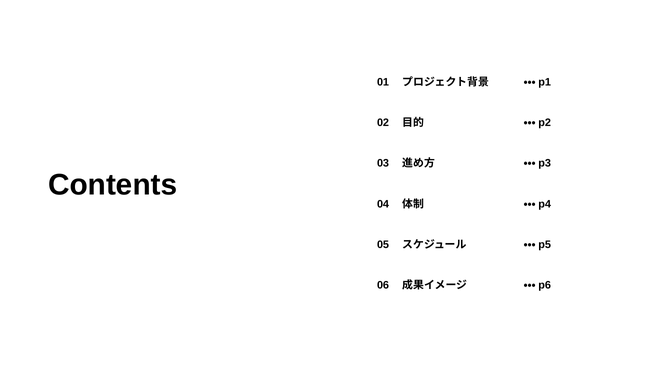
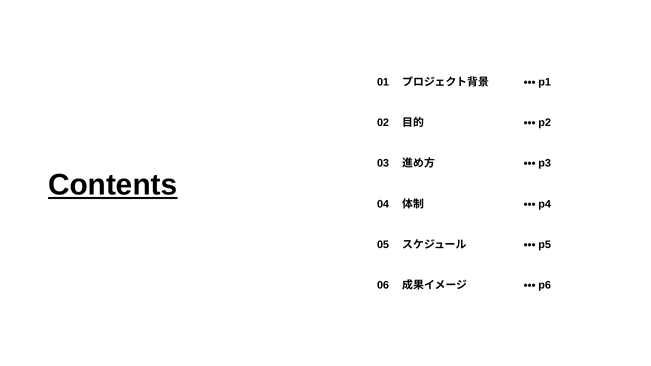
Contents underline: none -> present
